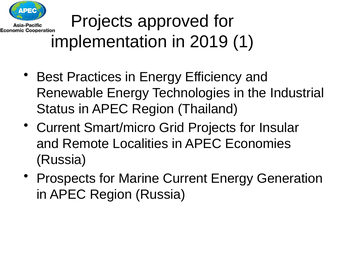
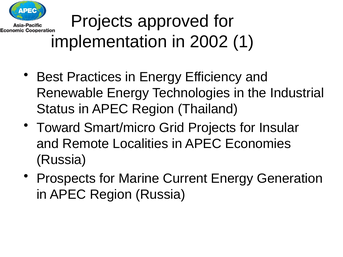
2019: 2019 -> 2002
Current at (58, 128): Current -> Toward
